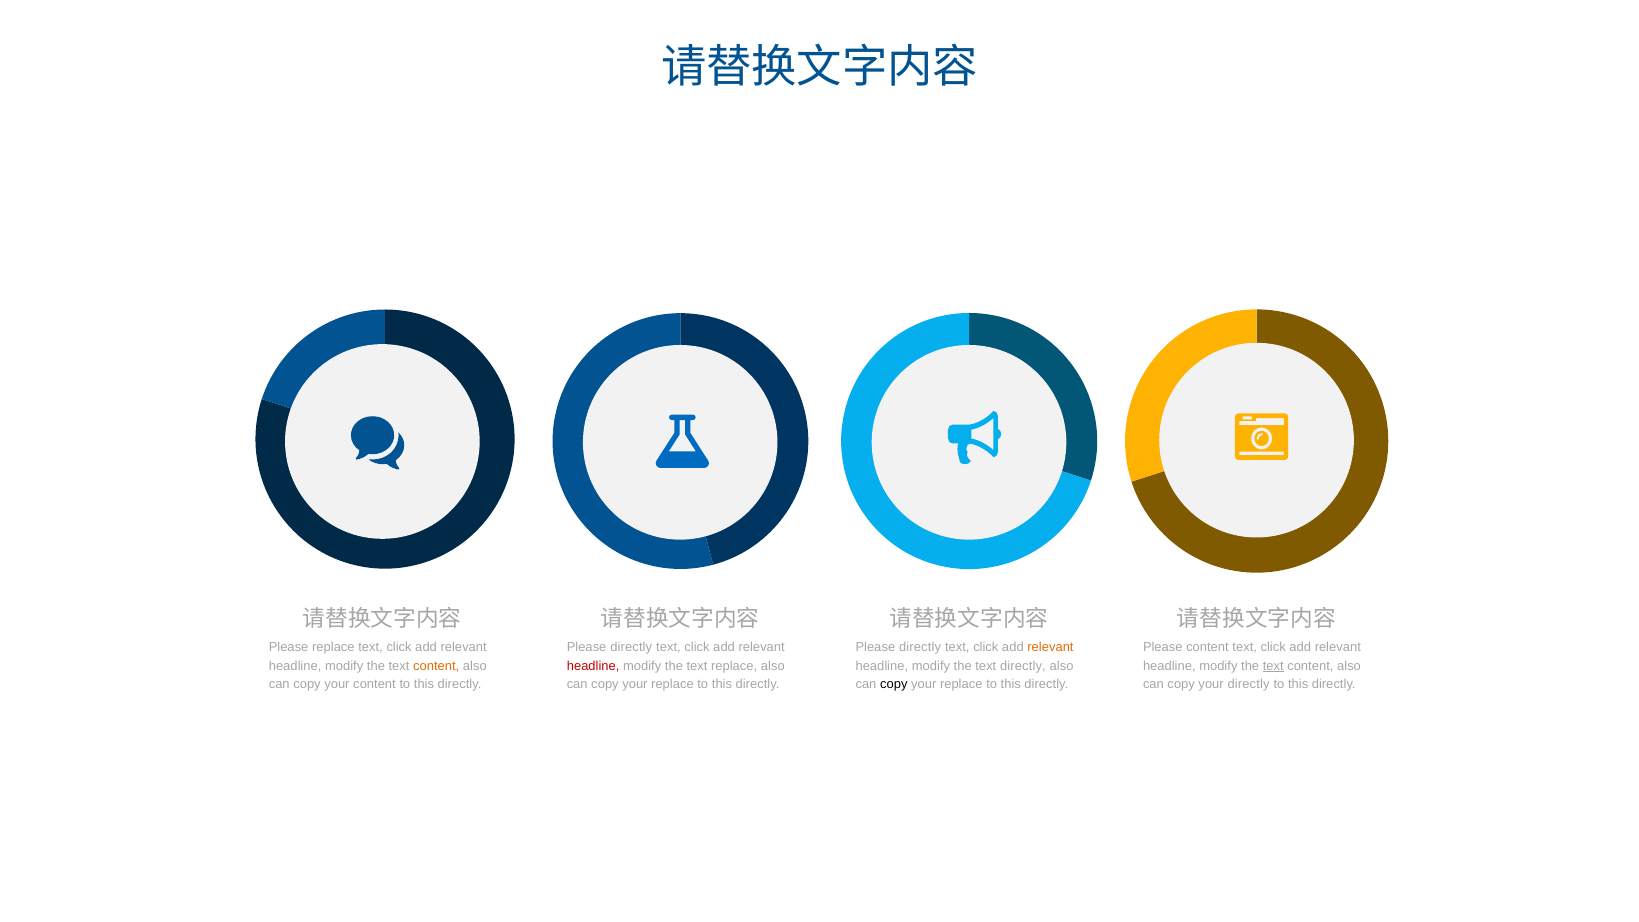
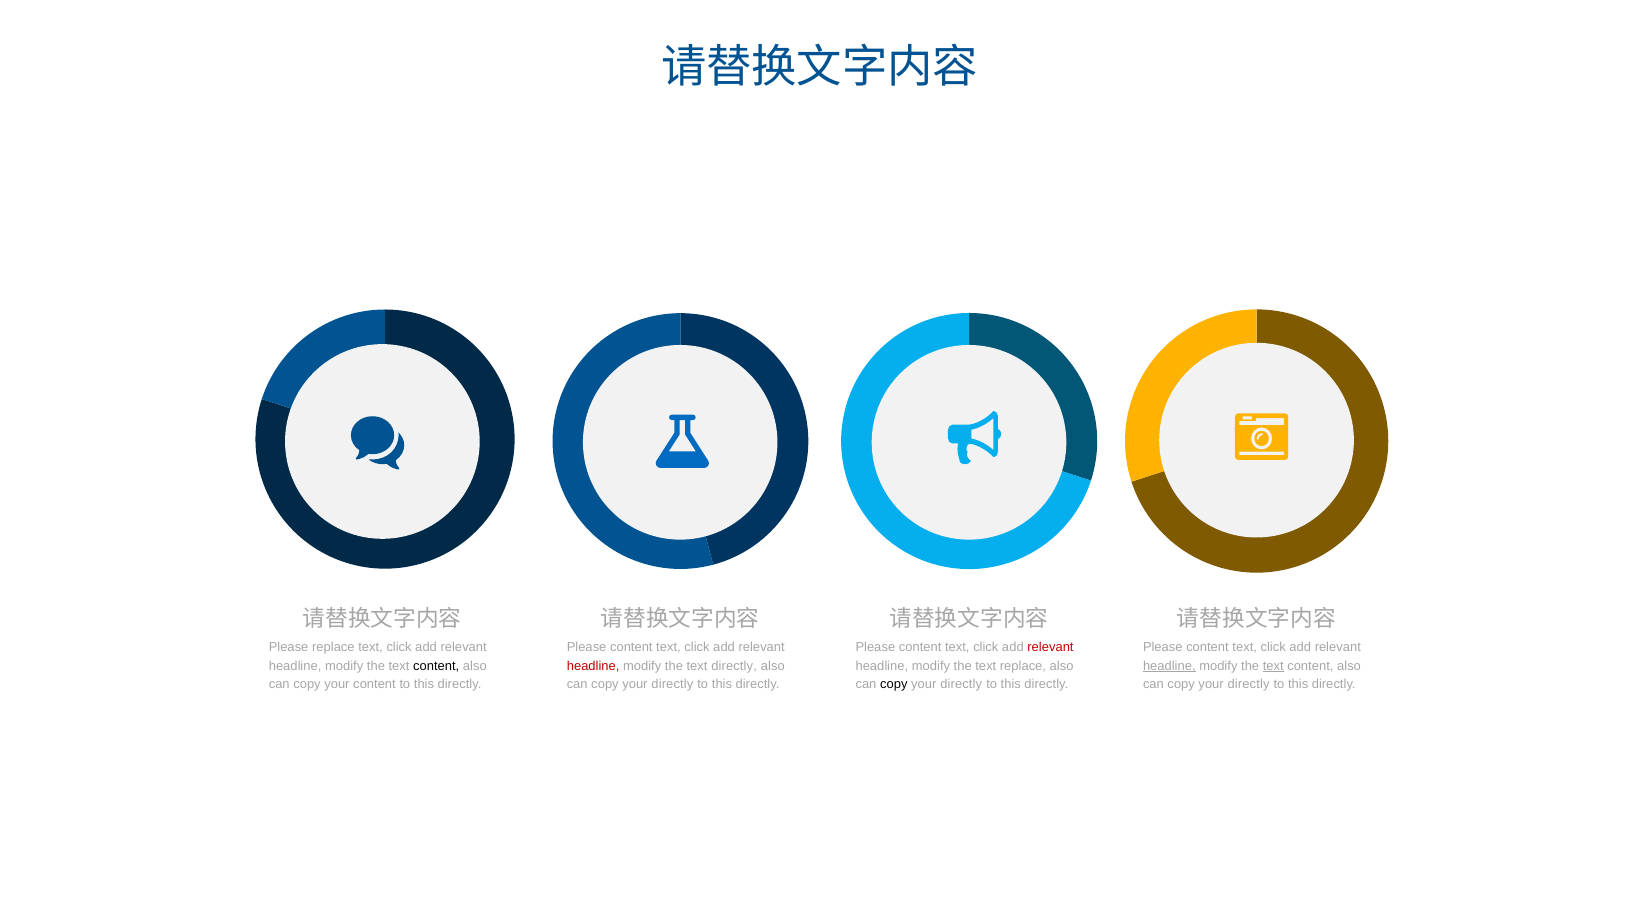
directly at (631, 647): directly -> content
directly at (920, 647): directly -> content
relevant at (1050, 647) colour: orange -> red
content at (436, 666) colour: orange -> black
text replace: replace -> directly
text directly: directly -> replace
headline at (1169, 666) underline: none -> present
replace at (672, 684): replace -> directly
replace at (961, 684): replace -> directly
